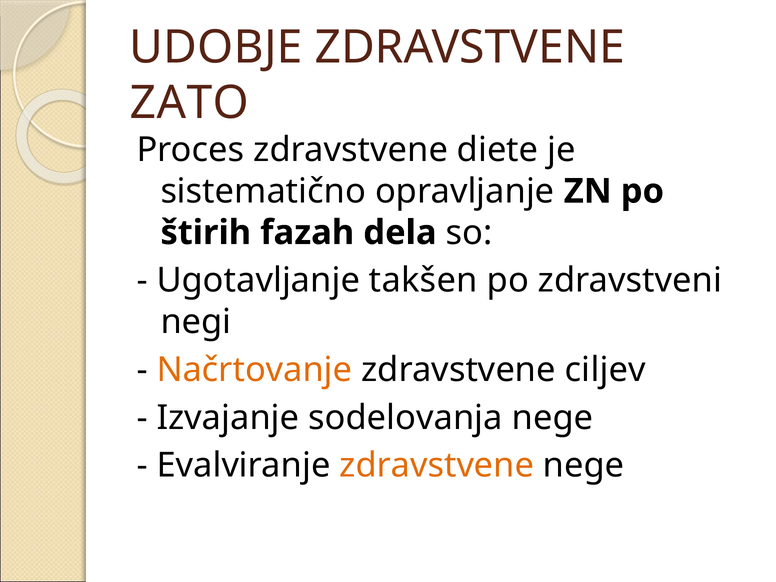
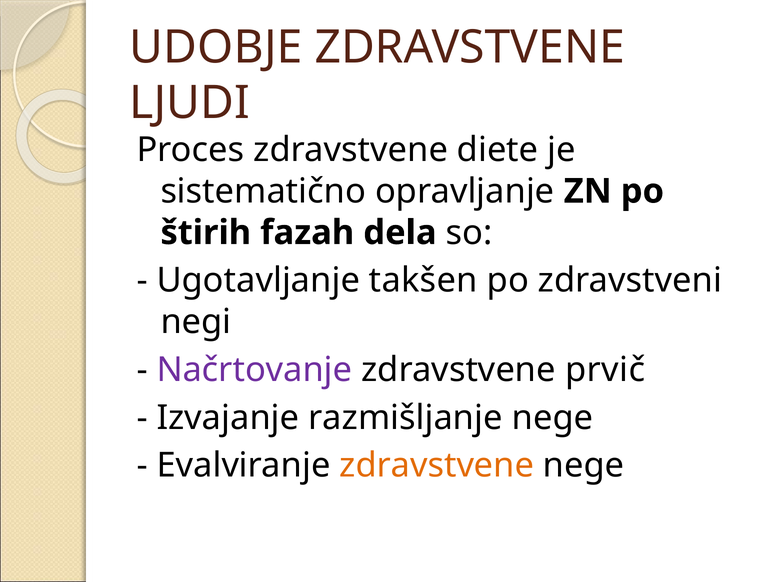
ZATO: ZATO -> LJUDI
Načrtovanje colour: orange -> purple
ciljev: ciljev -> prvič
sodelovanja: sodelovanja -> razmišljanje
